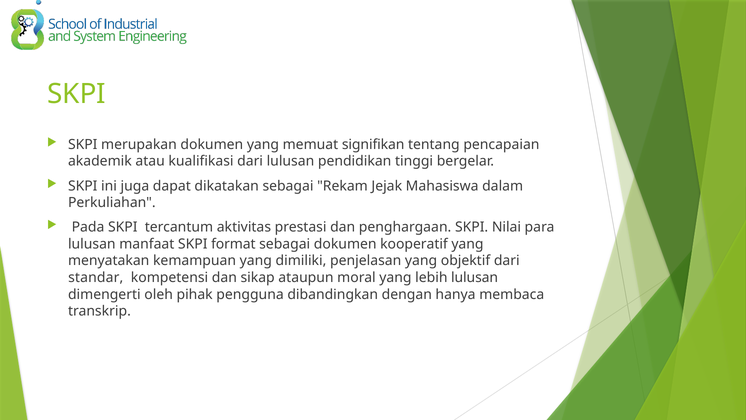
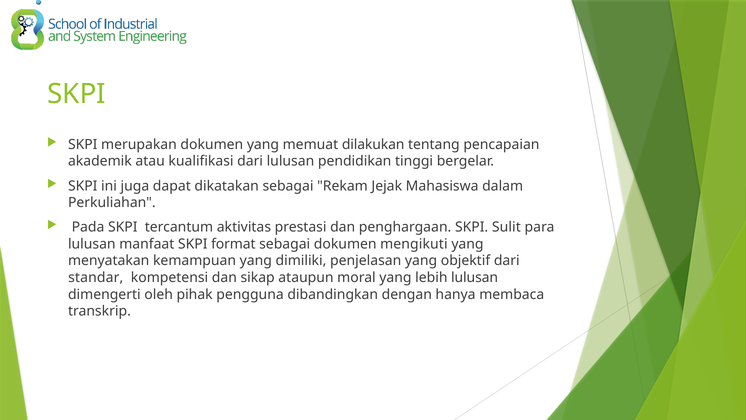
signifikan: signifikan -> dilakukan
Nilai: Nilai -> Sulit
kooperatif: kooperatif -> mengikuti
